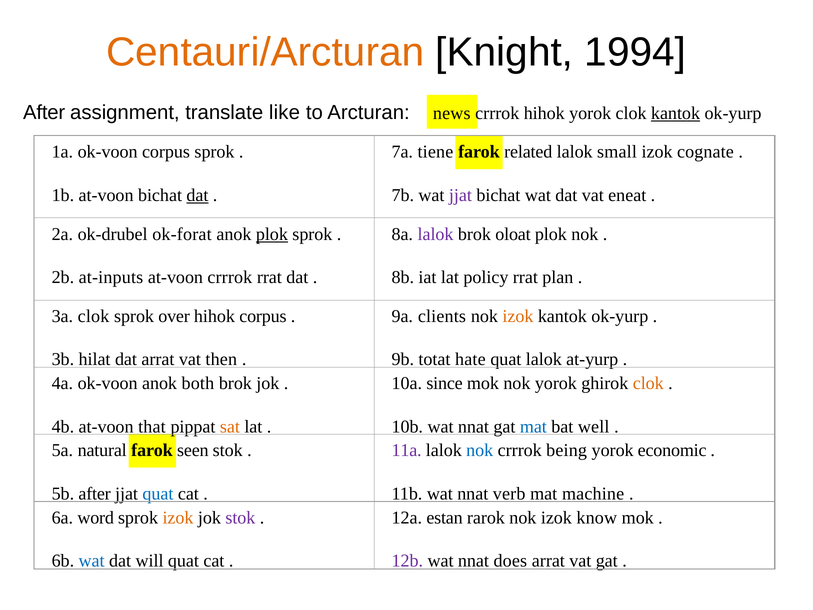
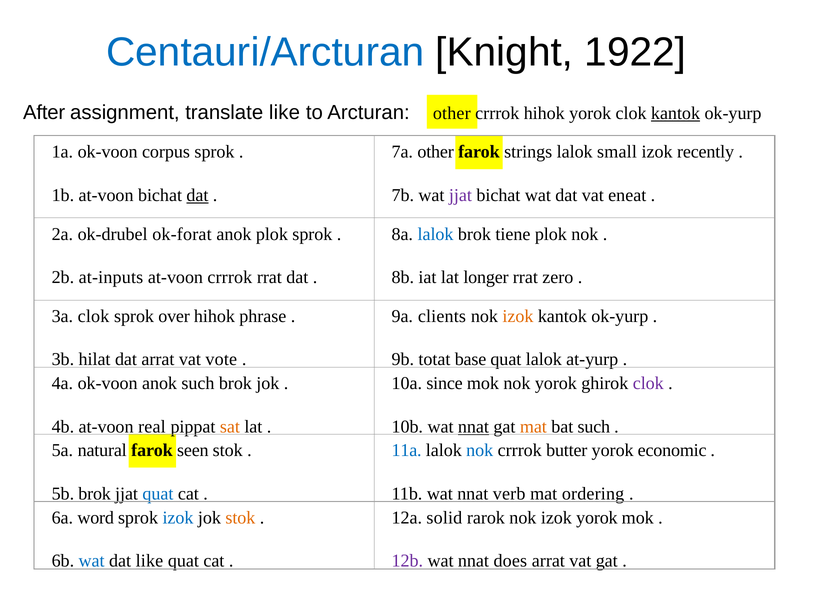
Centauri/Arcturan colour: orange -> blue
1994: 1994 -> 1922
Arcturan news: news -> other
7a tiene: tiene -> other
related: related -> strings
cognate: cognate -> recently
plok at (272, 234) underline: present -> none
lalok at (436, 234) colour: purple -> blue
oloat: oloat -> tiene
policy: policy -> longer
plan: plan -> zero
hihok corpus: corpus -> phrase
then: then -> vote
hate: hate -> base
anok both: both -> such
clok at (648, 383) colour: orange -> purple
that: that -> real
nnat at (473, 427) underline: none -> present
mat at (533, 427) colour: blue -> orange
bat well: well -> such
11a colour: purple -> blue
being: being -> butter
5b after: after -> brok
machine: machine -> ordering
izok at (178, 517) colour: orange -> blue
stok at (240, 517) colour: purple -> orange
estan: estan -> solid
izok know: know -> yorok
dat will: will -> like
